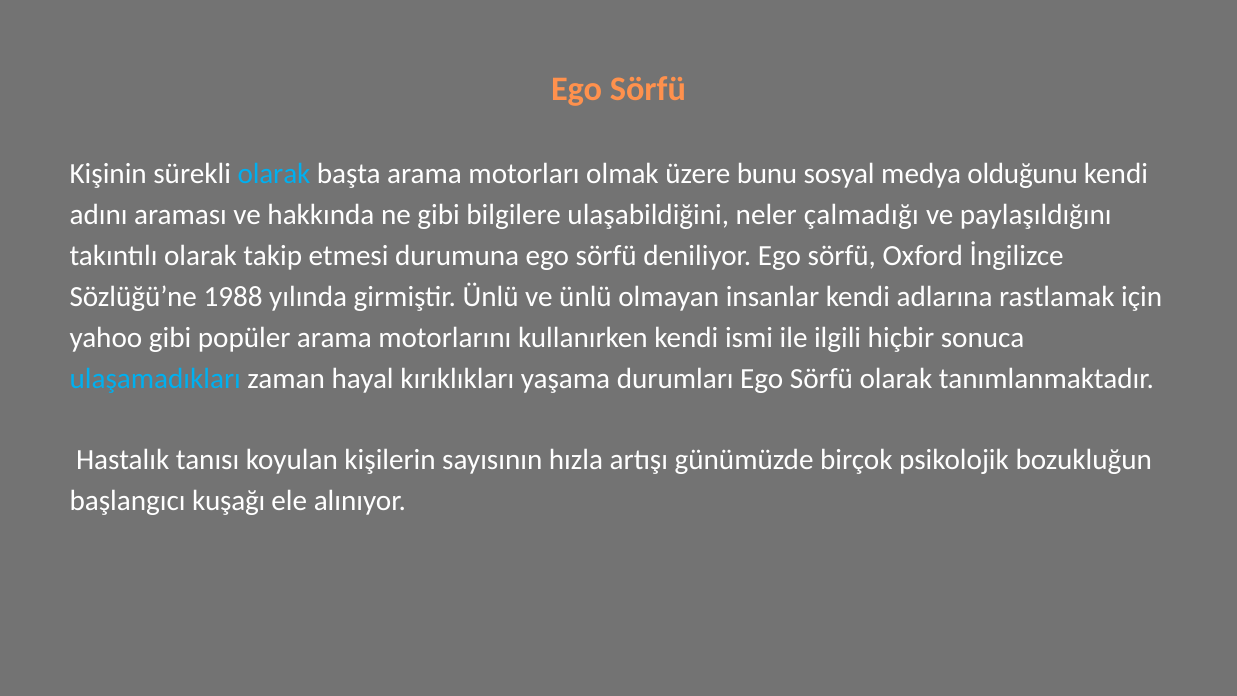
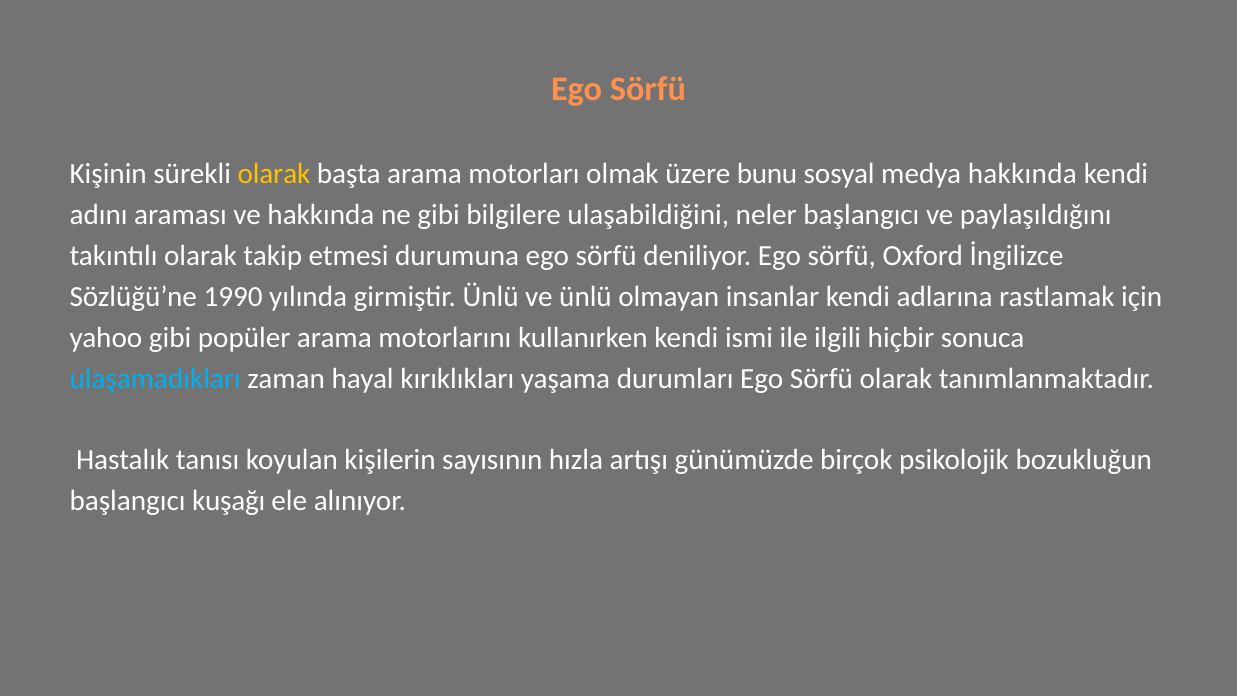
olarak at (274, 174) colour: light blue -> yellow
medya olduğunu: olduğunu -> hakkında
neler çalmadığı: çalmadığı -> başlangıcı
1988: 1988 -> 1990
